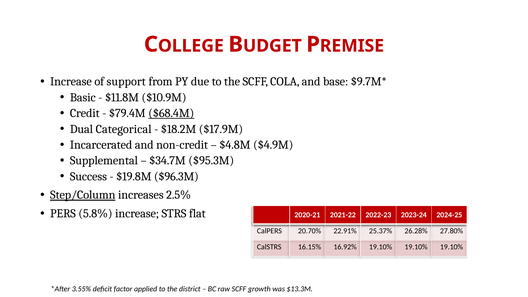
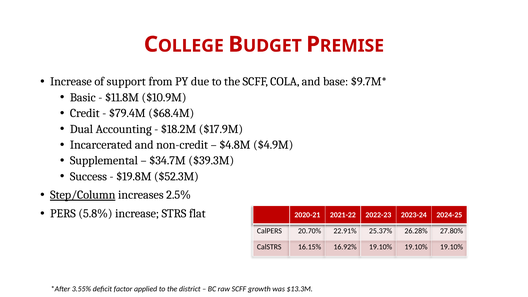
$68.4M underline: present -> none
Categorical: Categorical -> Accounting
$95.3M: $95.3M -> $39.3M
$96.3M: $96.3M -> $52.3M
